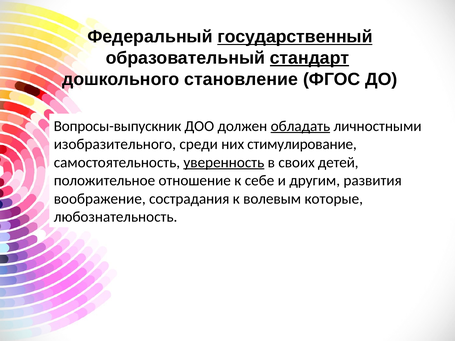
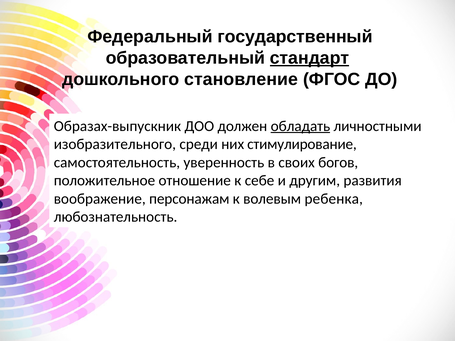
государственный underline: present -> none
Вопросы-выпускник: Вопросы-выпускник -> Образах-выпускник
уверенность underline: present -> none
детей: детей -> богов
сострадания: сострадания -> персонажам
которые: которые -> ребенка
